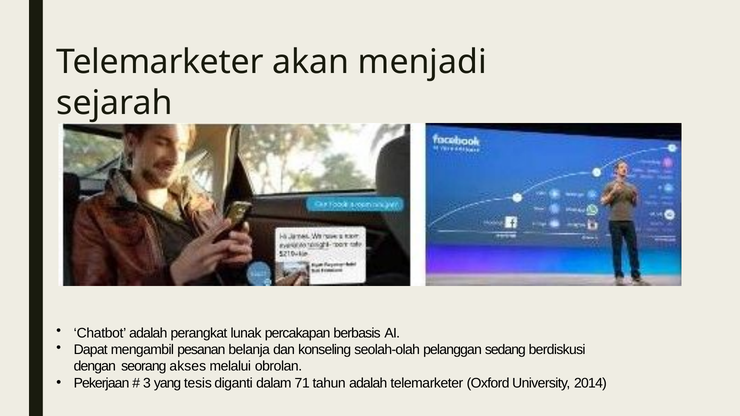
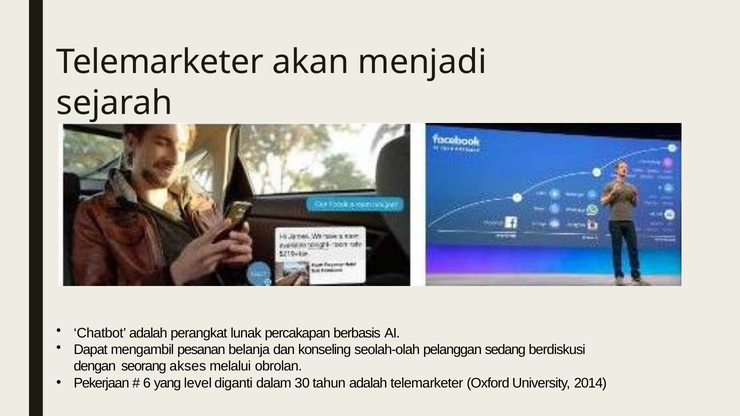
3: 3 -> 6
tesis: tesis -> level
71: 71 -> 30
